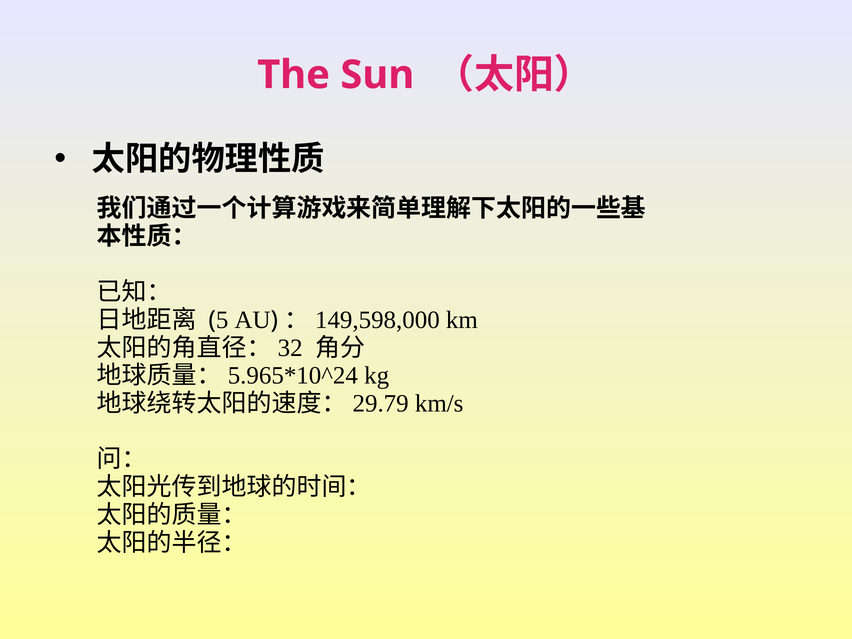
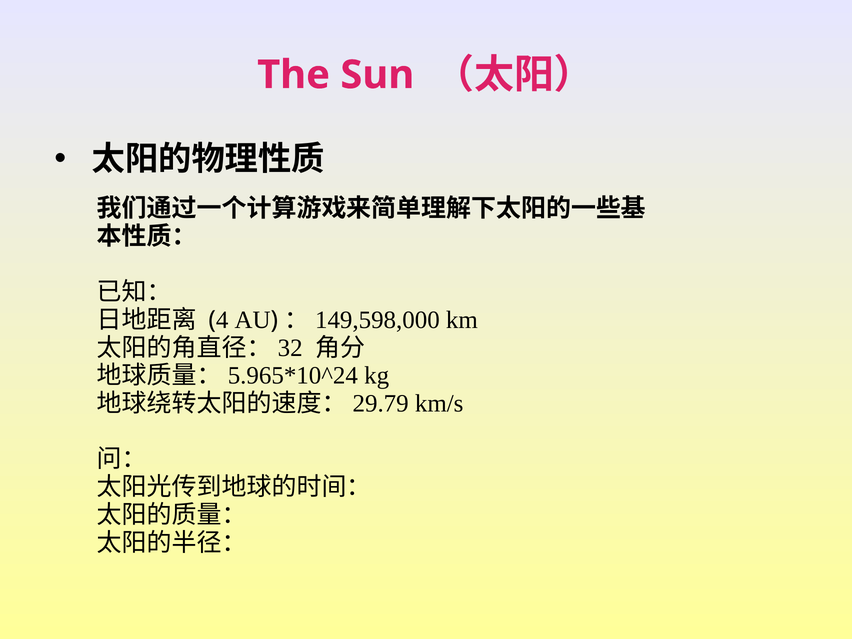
5: 5 -> 4
